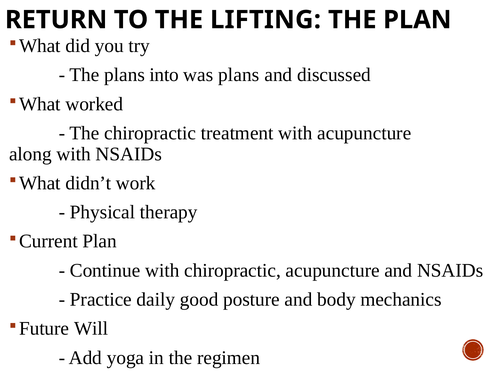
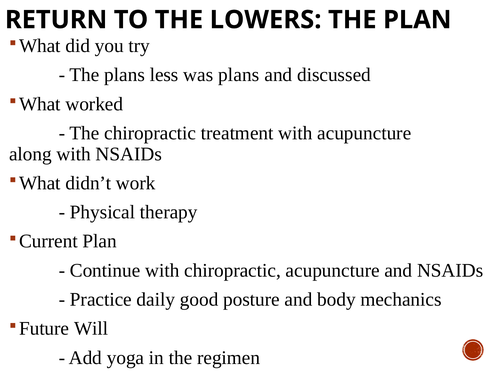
LIFTING: LIFTING -> LOWERS
into: into -> less
